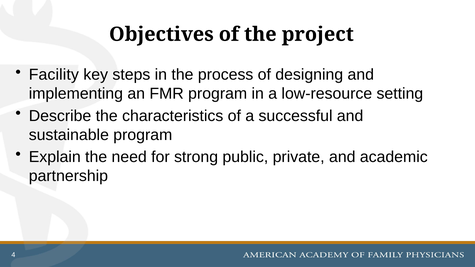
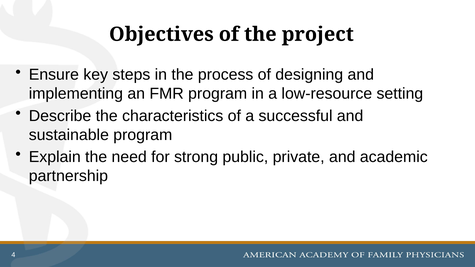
Facility: Facility -> Ensure
